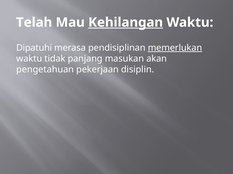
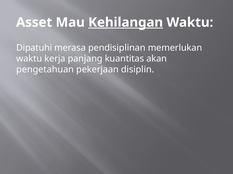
Telah: Telah -> Asset
memerlukan underline: present -> none
tidak: tidak -> kerja
masukan: masukan -> kuantitas
